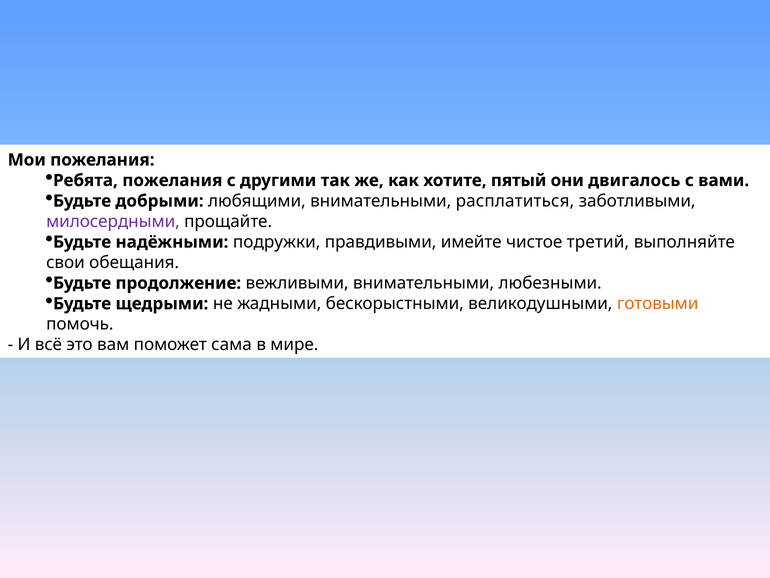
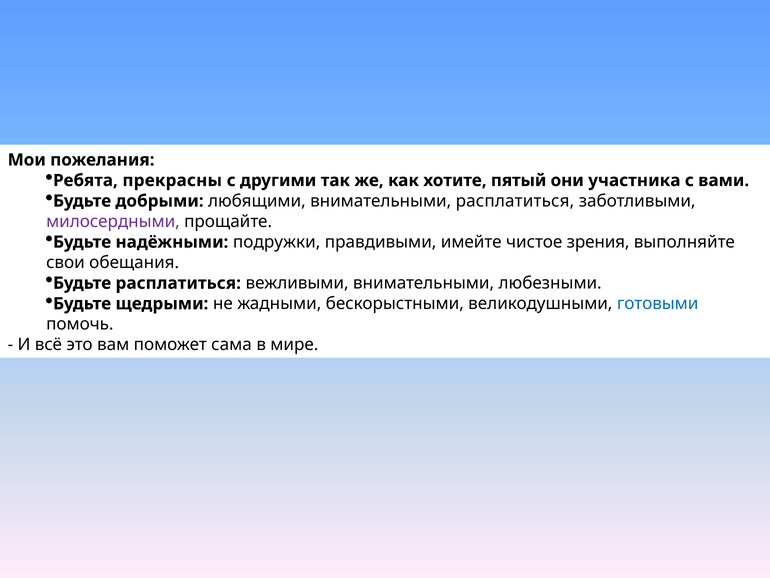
Ребята пожелания: пожелания -> прекрасны
двигалось: двигалось -> участника
третий: третий -> зрения
Будьте продолжение: продолжение -> расплатиться
готовыми colour: orange -> blue
